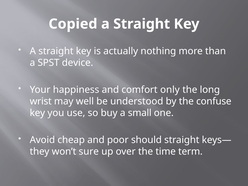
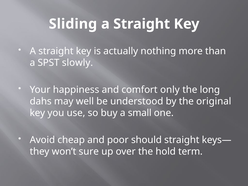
Copied: Copied -> Sliding
device: device -> slowly
wrist: wrist -> dahs
confuse: confuse -> original
time: time -> hold
